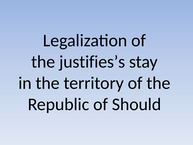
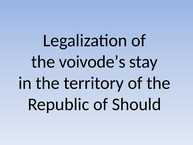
justifies’s: justifies’s -> voivode’s
